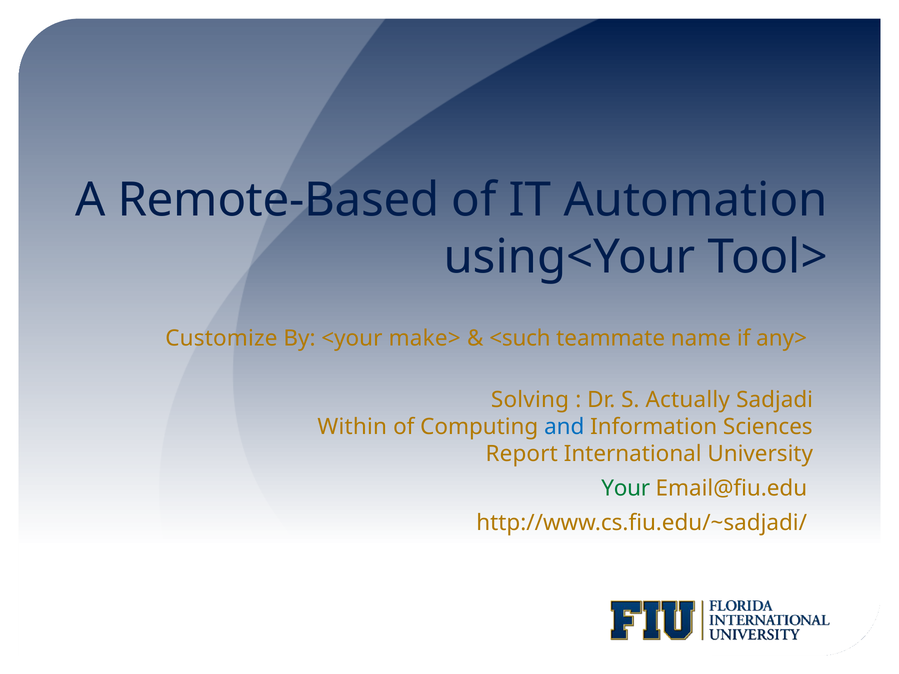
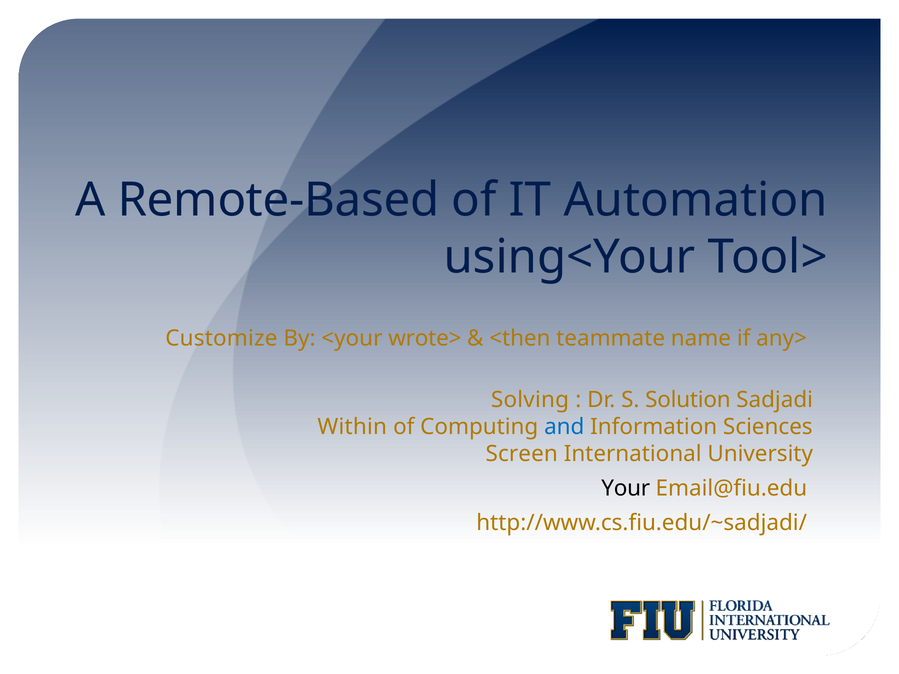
make>: make> -> wrote>
<such: <such -> <then
Actually: Actually -> Solution
Report: Report -> Screen
Your colour: green -> black
